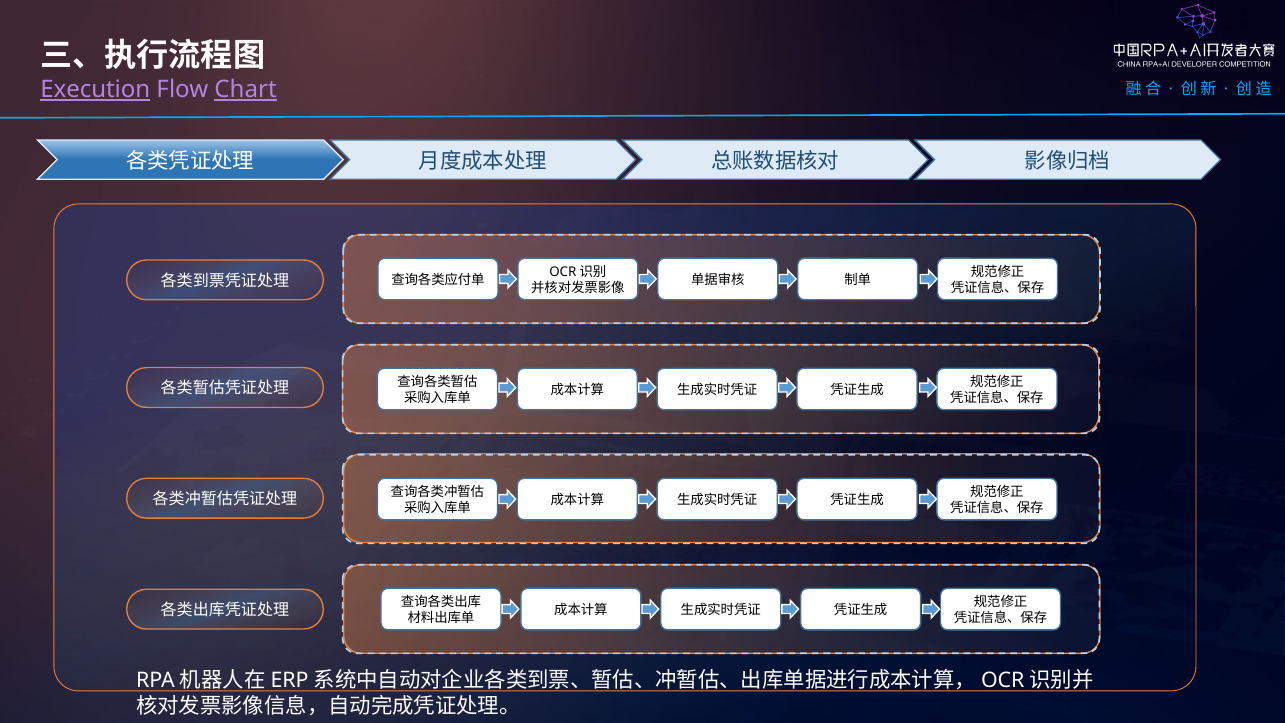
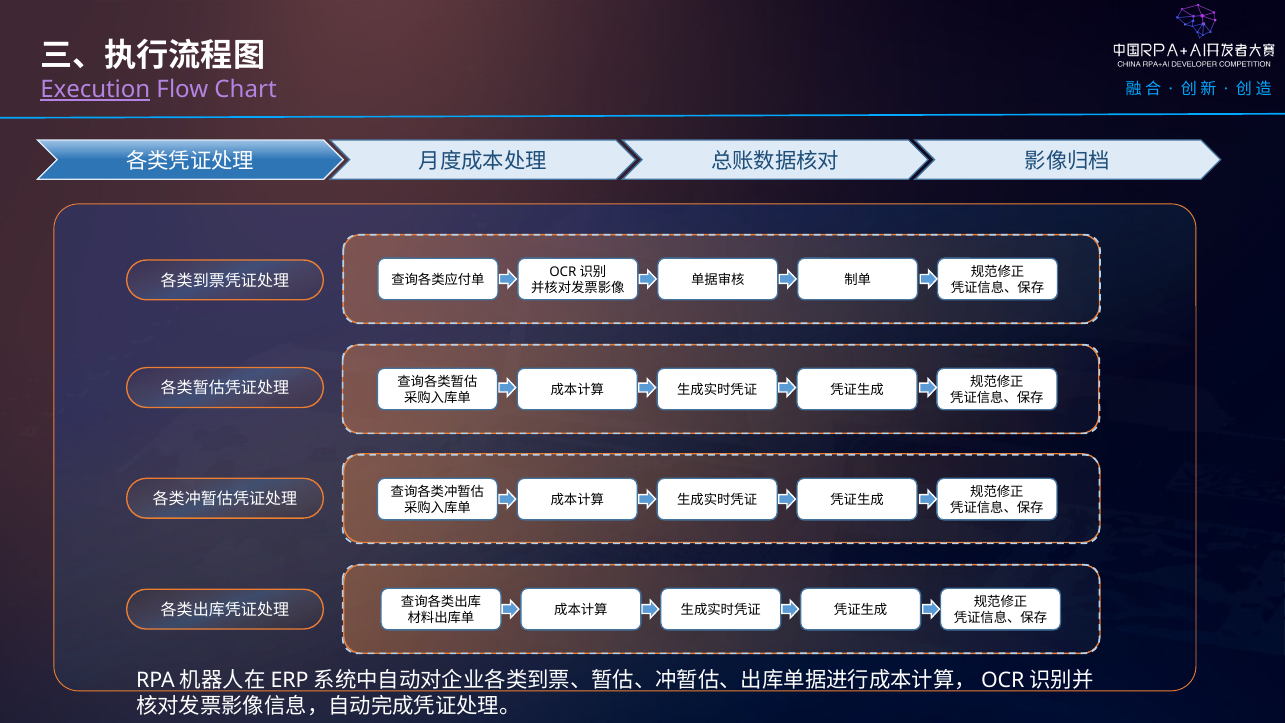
Chart underline: present -> none
